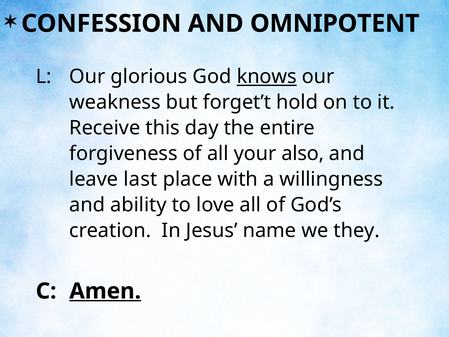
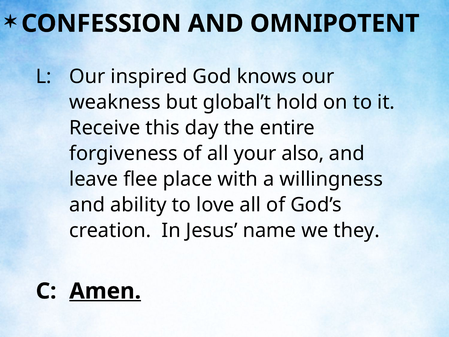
glorious: glorious -> inspired
knows underline: present -> none
forget’t: forget’t -> global’t
last: last -> flee
